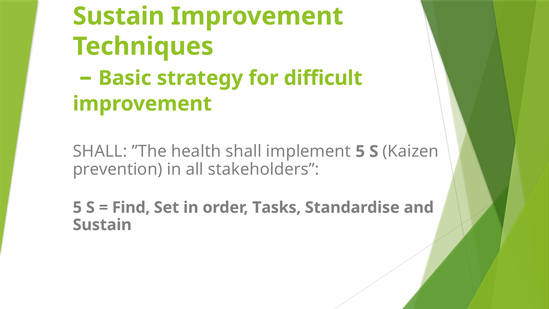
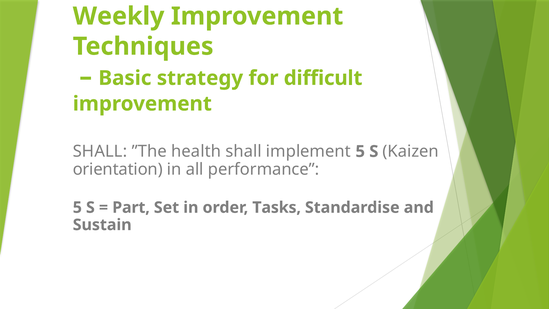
Sustain at (119, 16): Sustain -> Weekly
prevention: prevention -> orientation
stakeholders: stakeholders -> performance
Find: Find -> Part
